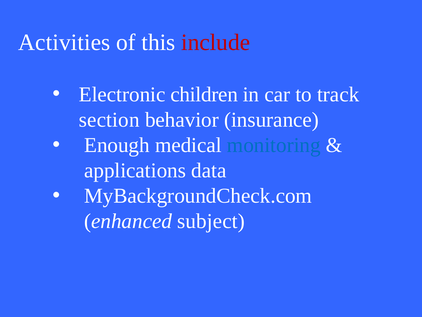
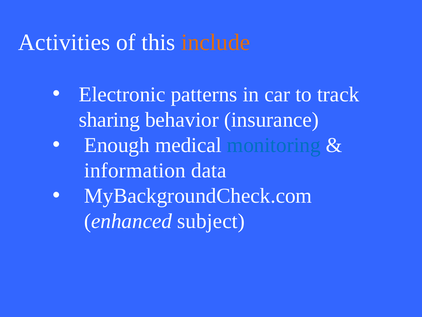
include colour: red -> orange
children: children -> patterns
section: section -> sharing
applications: applications -> information
